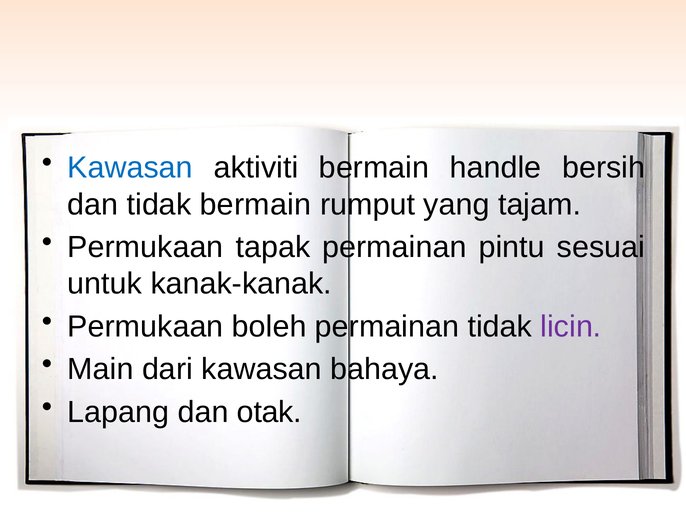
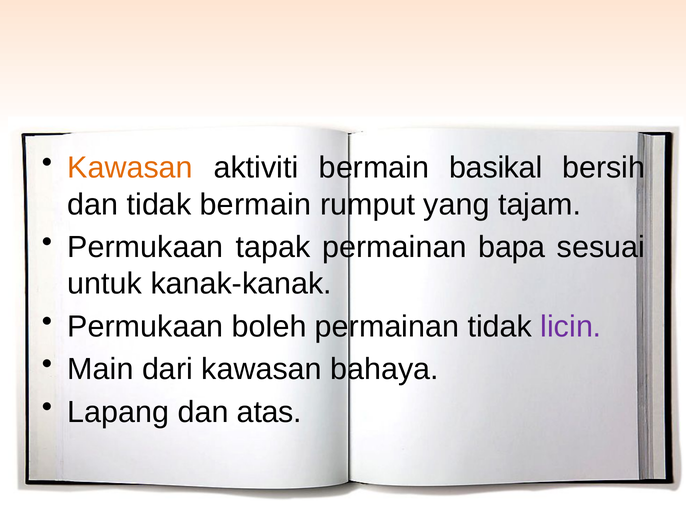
Kawasan at (130, 168) colour: blue -> orange
handle: handle -> basikal
pintu: pintu -> bapa
otak: otak -> atas
